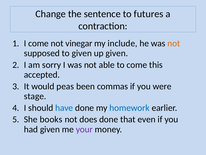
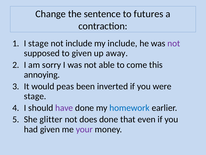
I come: come -> stage
not vinegar: vinegar -> include
not at (174, 43) colour: orange -> purple
up given: given -> away
accepted: accepted -> annoying
commas: commas -> inverted
have colour: blue -> purple
books: books -> glitter
